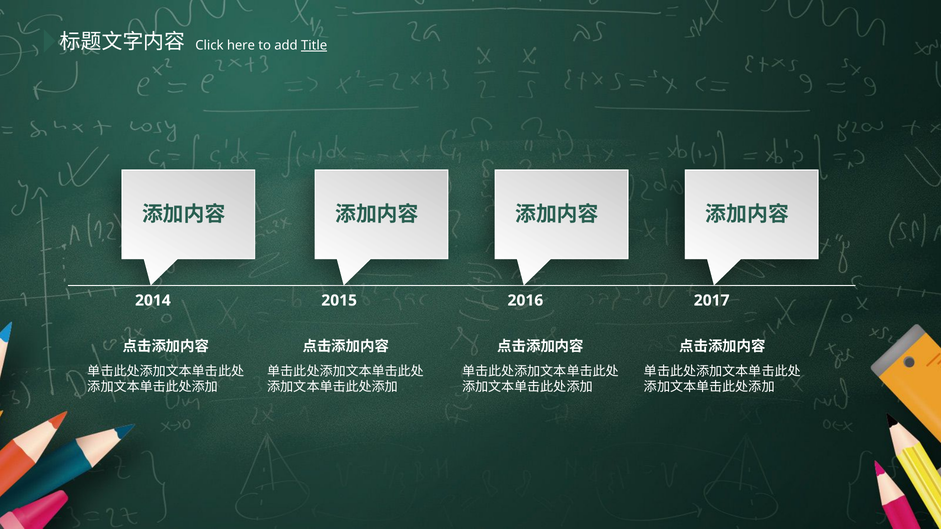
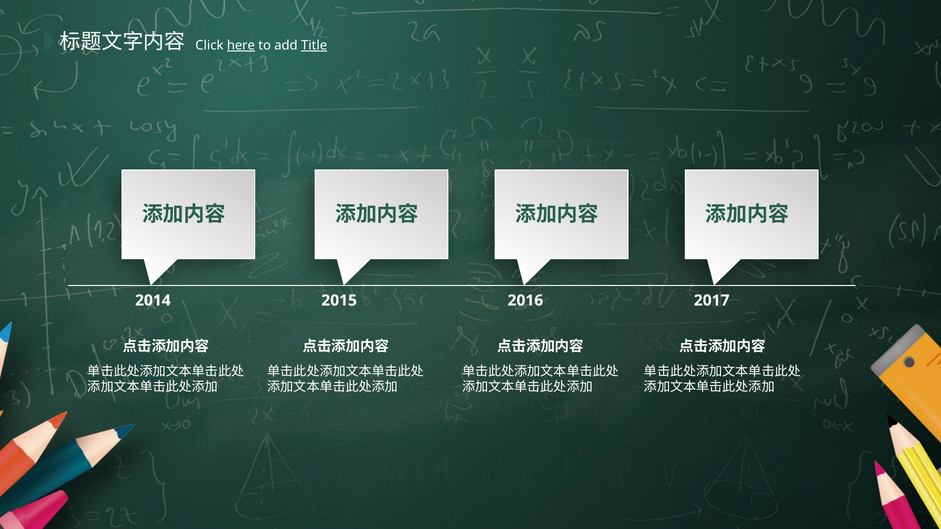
here underline: none -> present
